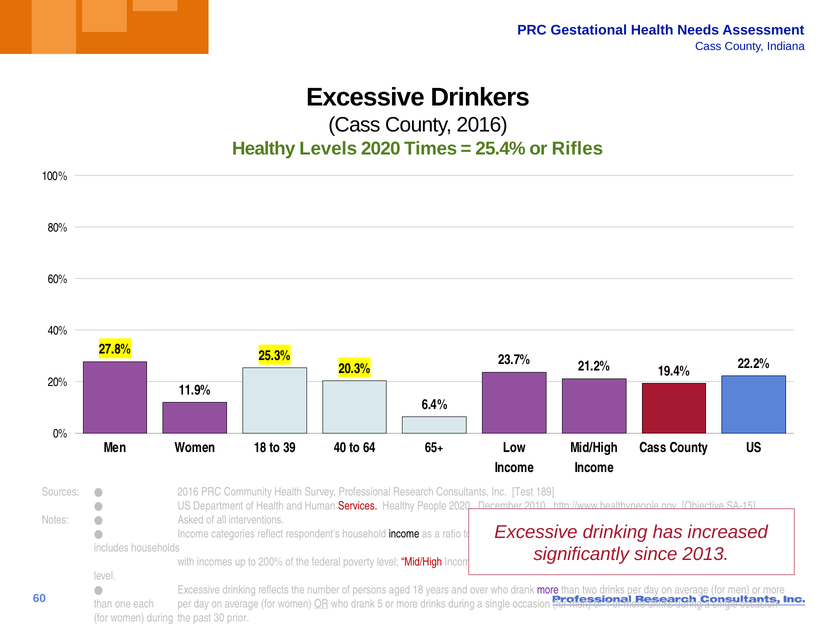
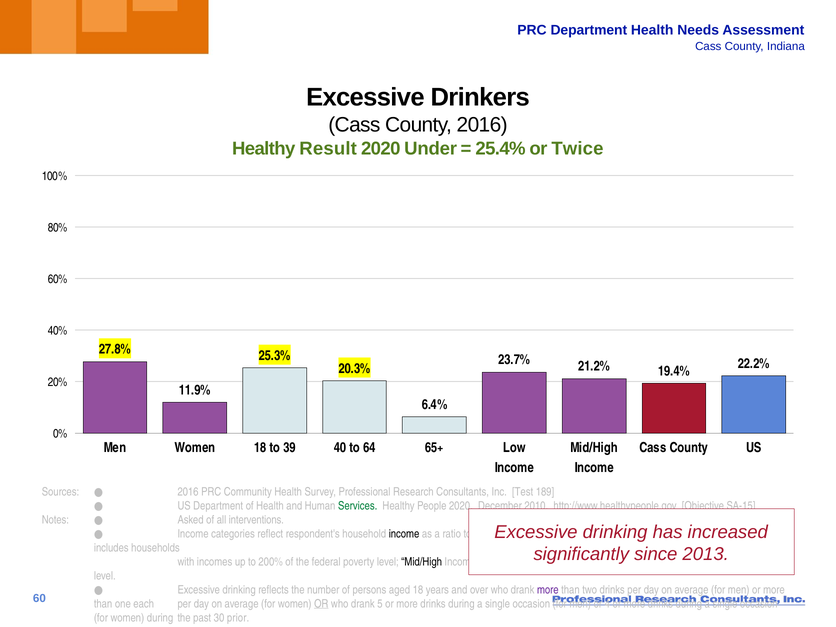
PRC Gestational: Gestational -> Department
Levels: Levels -> Result
Times: Times -> Under
Rifles: Rifles -> Twice
Services colour: red -> green
Mid/High at (422, 562) colour: red -> black
